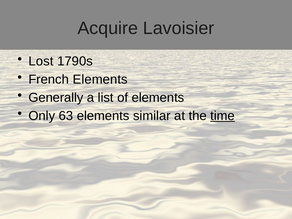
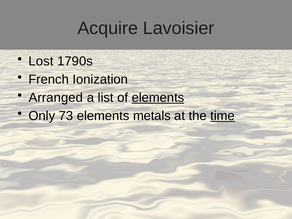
French Elements: Elements -> Ionization
Generally: Generally -> Arranged
elements at (158, 98) underline: none -> present
63: 63 -> 73
similar: similar -> metals
